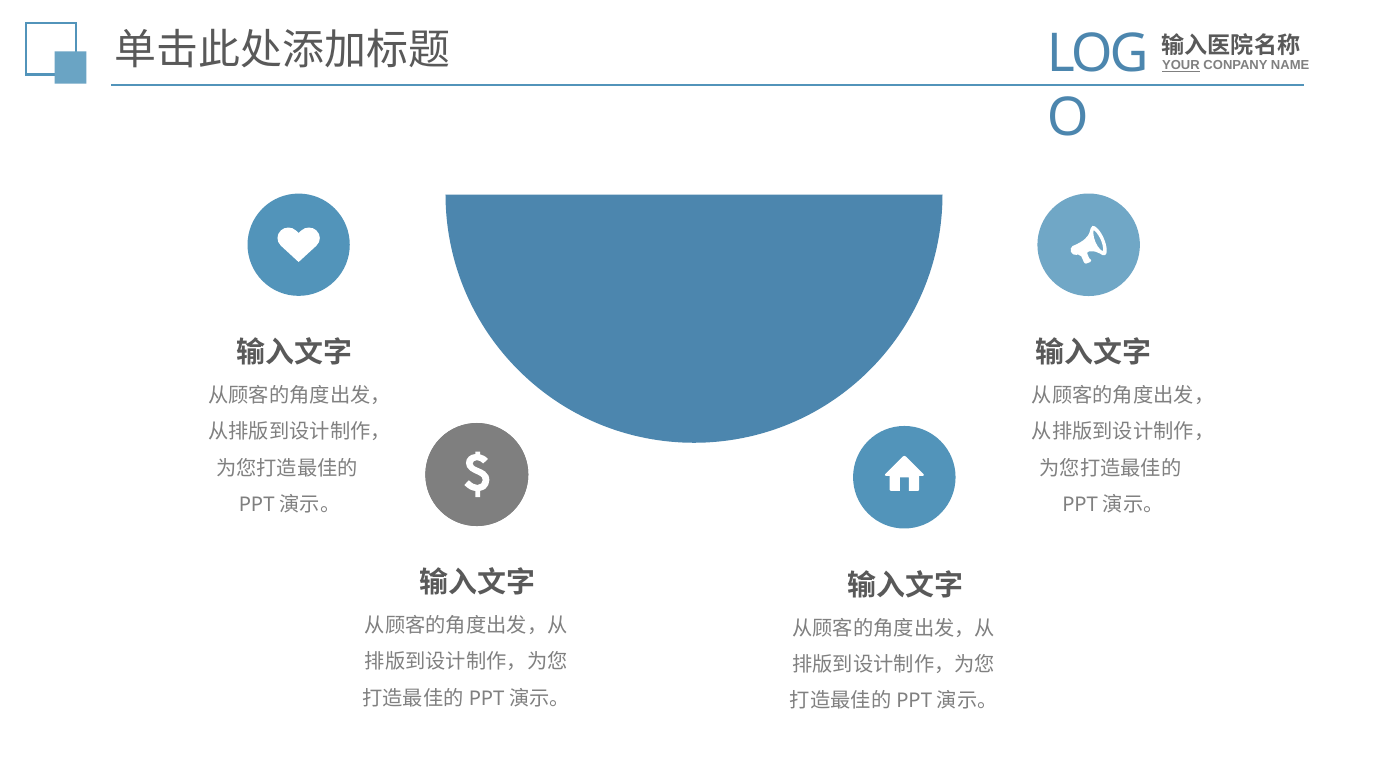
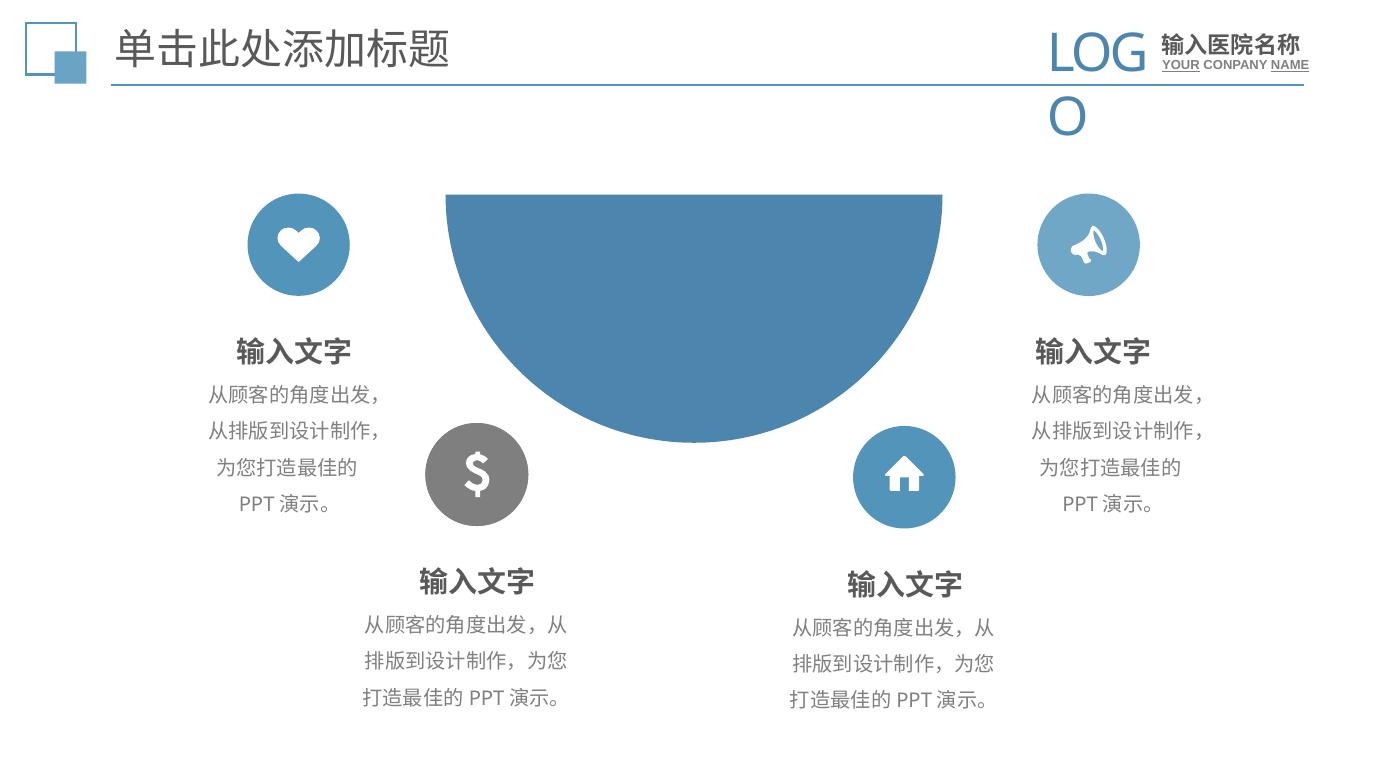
NAME underline: none -> present
